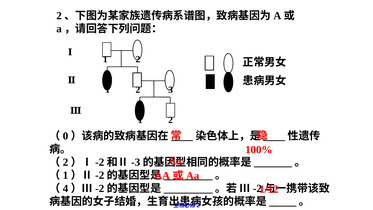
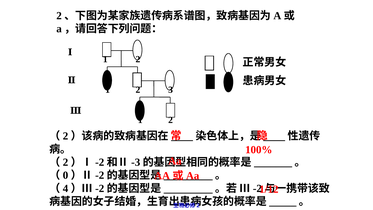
0 at (66, 136): 0 -> 2
1 at (66, 175): 1 -> 0
